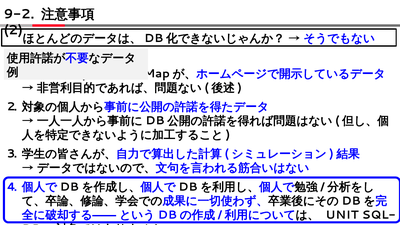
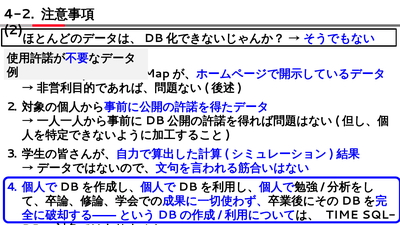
9-2: 9-2 -> 4-2
UNIT: UNIT -> TIME
